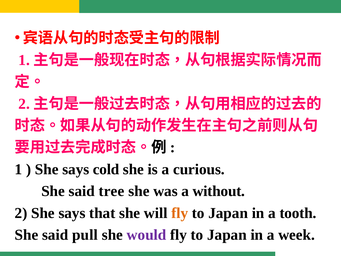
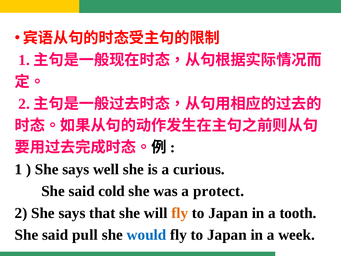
cold: cold -> well
tree: tree -> cold
without: without -> protect
would colour: purple -> blue
